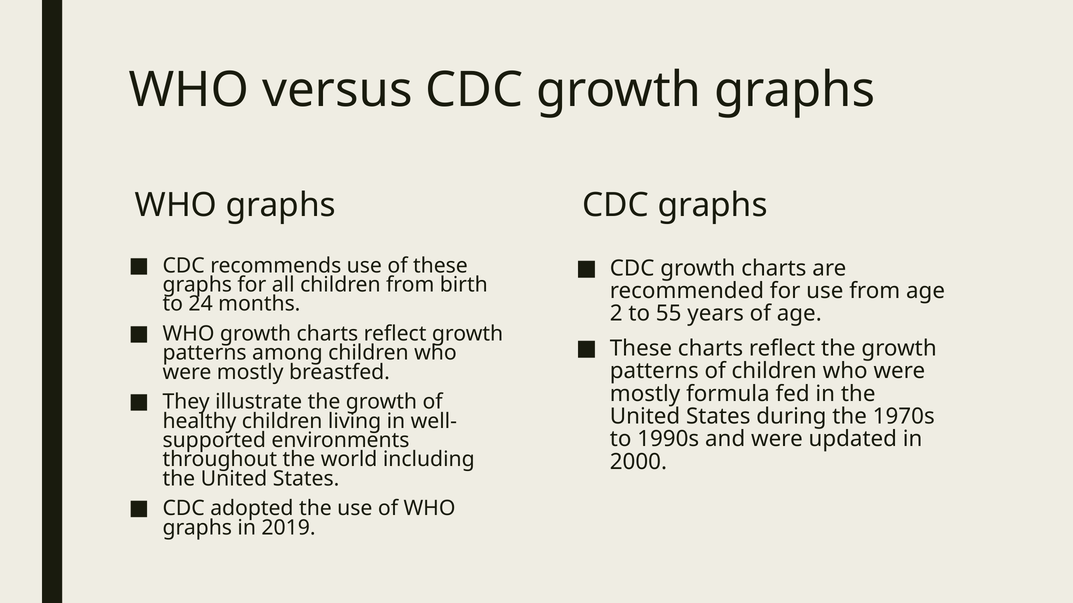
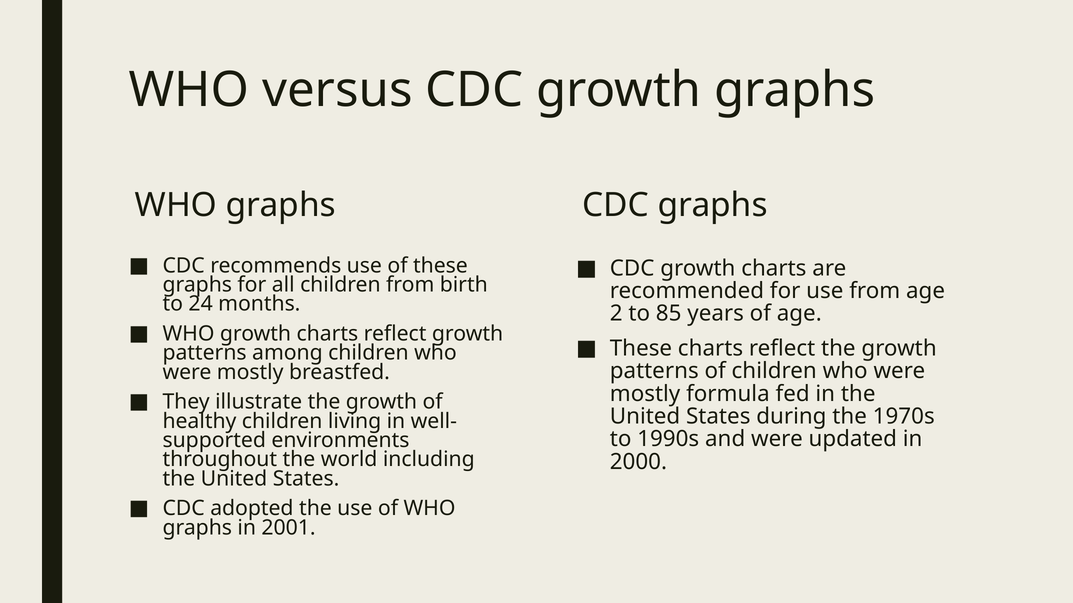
55: 55 -> 85
2019: 2019 -> 2001
